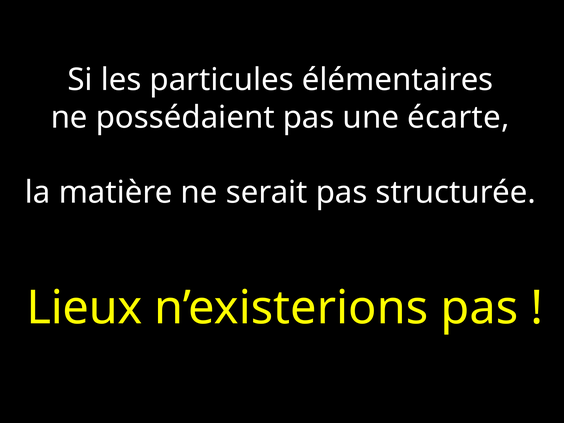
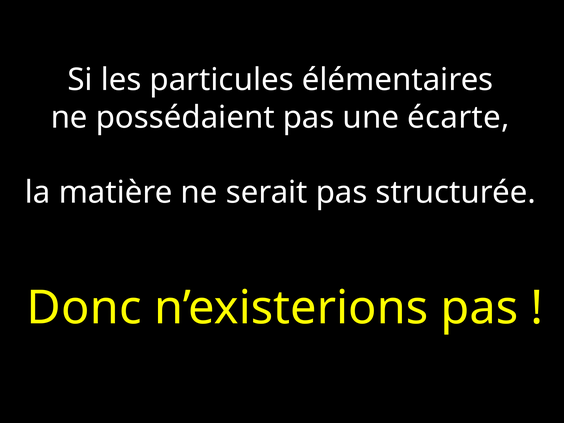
Lieux: Lieux -> Donc
